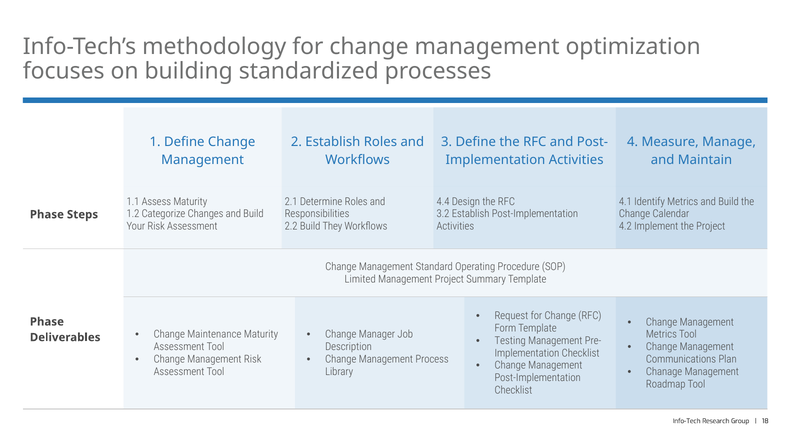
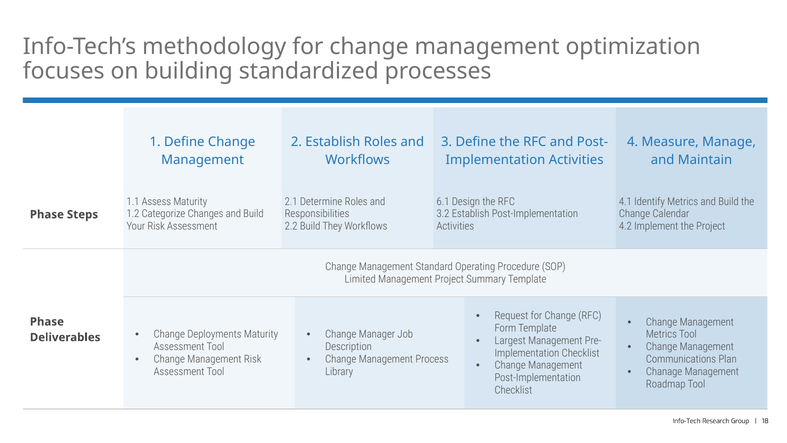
4.4: 4.4 -> 6.1
Maintenance: Maintenance -> Deployments
Testing: Testing -> Largest
